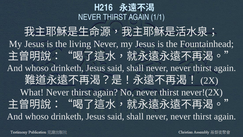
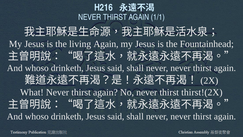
living Never: Never -> Again
never!(2X: never!(2X -> thirst!(2X
